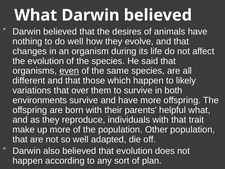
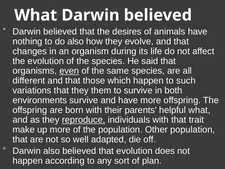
do well: well -> also
likely: likely -> such
that over: over -> they
reproduce underline: none -> present
